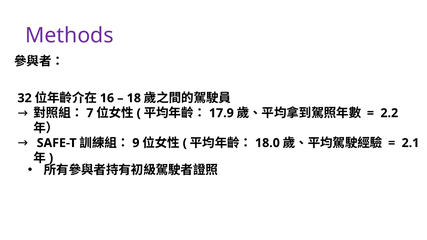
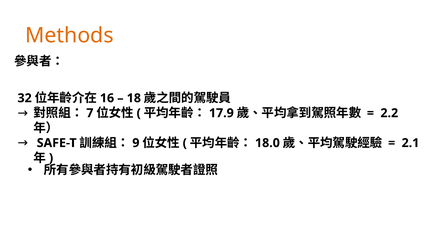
Methods colour: purple -> orange
